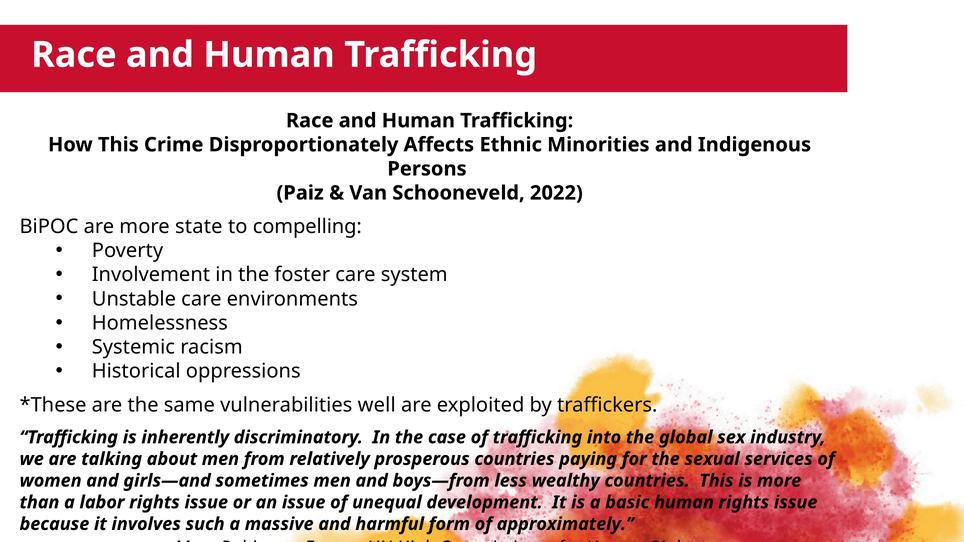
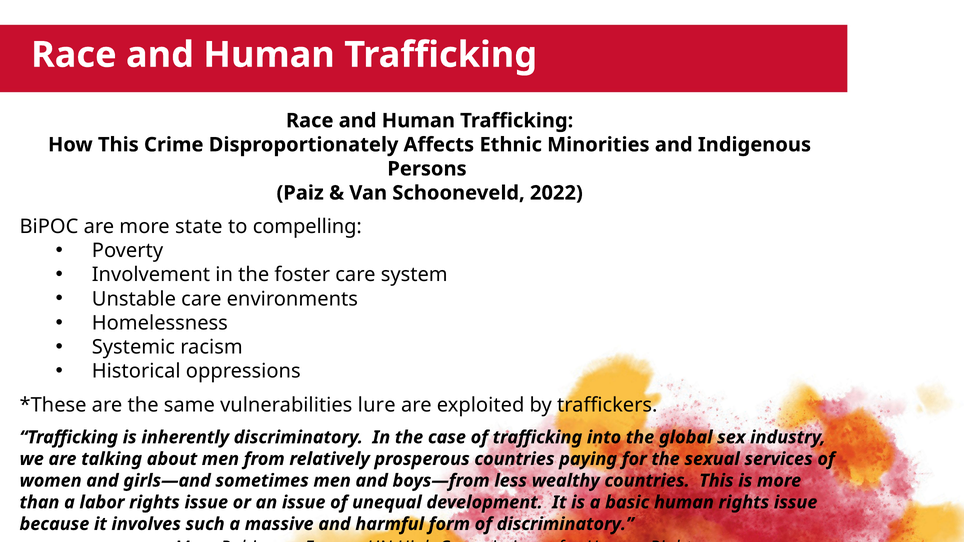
well: well -> lure
of approximately: approximately -> discriminatory
